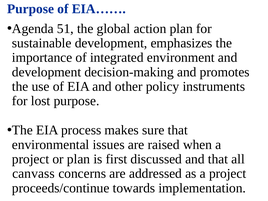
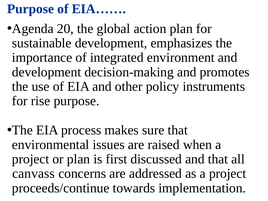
51: 51 -> 20
lost: lost -> rise
